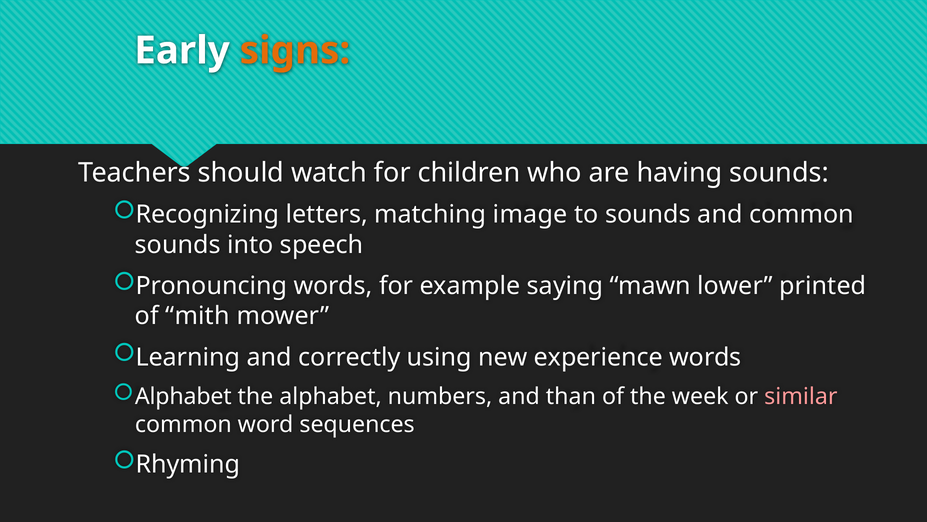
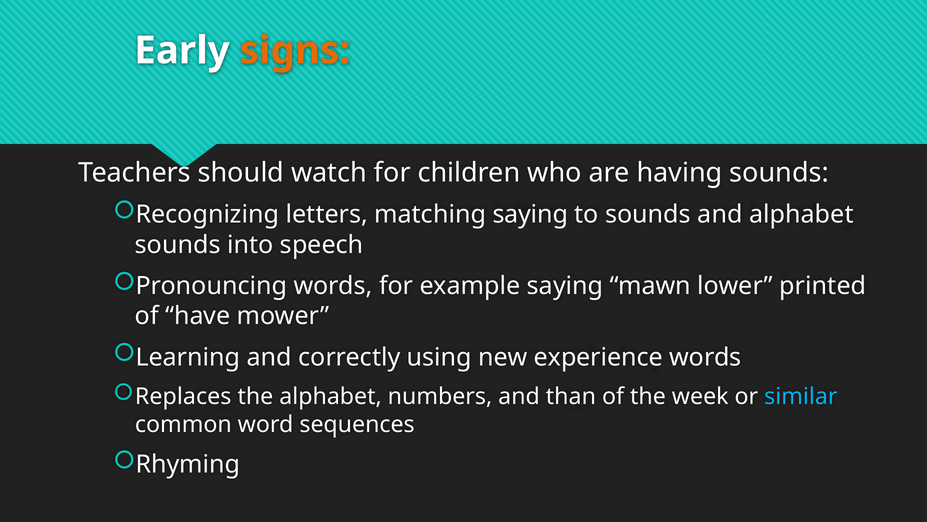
matching image: image -> saying
and common: common -> alphabet
mith: mith -> have
Alphabet at (183, 396): Alphabet -> Replaces
similar colour: pink -> light blue
